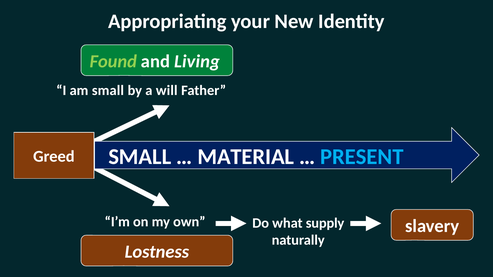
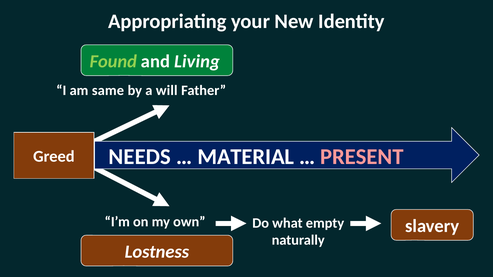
am small: small -> same
Greed SMALL: SMALL -> NEEDS
PRESENT colour: light blue -> pink
supply: supply -> empty
